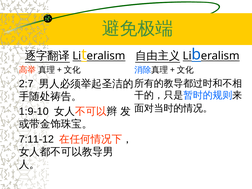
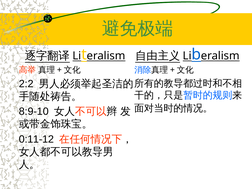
2:7: 2:7 -> 2:2
1:9-10: 1:9-10 -> 8:9-10
7:11-12: 7:11-12 -> 0:11-12
